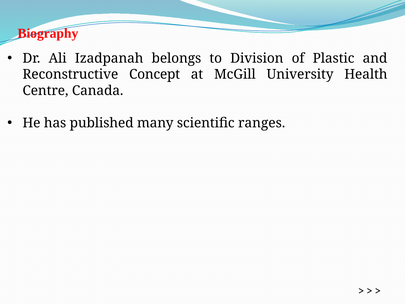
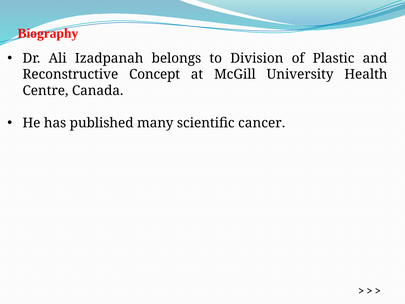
ranges: ranges -> cancer
